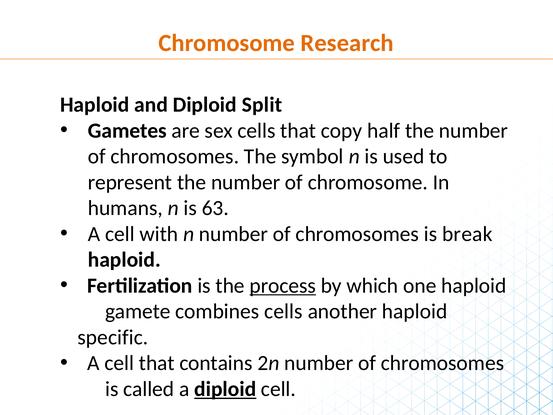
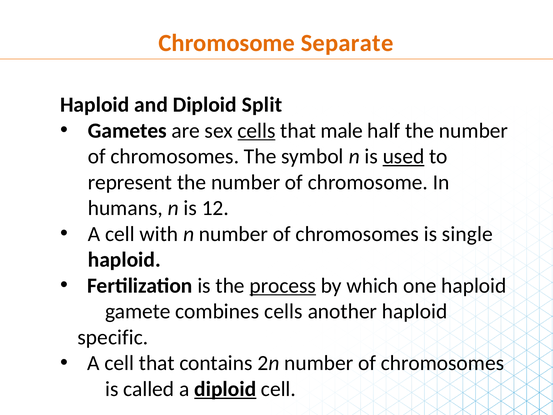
Research: Research -> Separate
cells at (257, 130) underline: none -> present
copy: copy -> male
used underline: none -> present
63: 63 -> 12
break: break -> single
